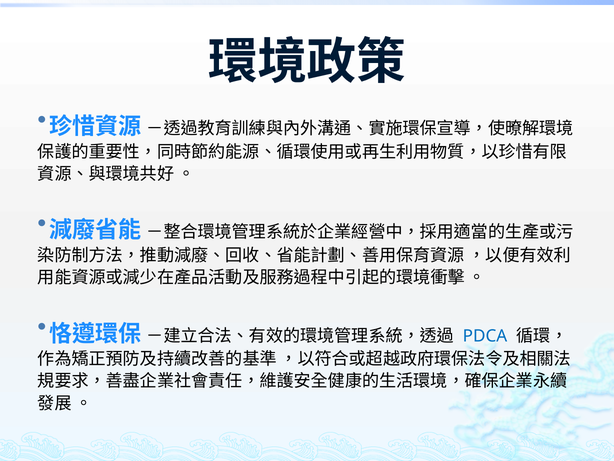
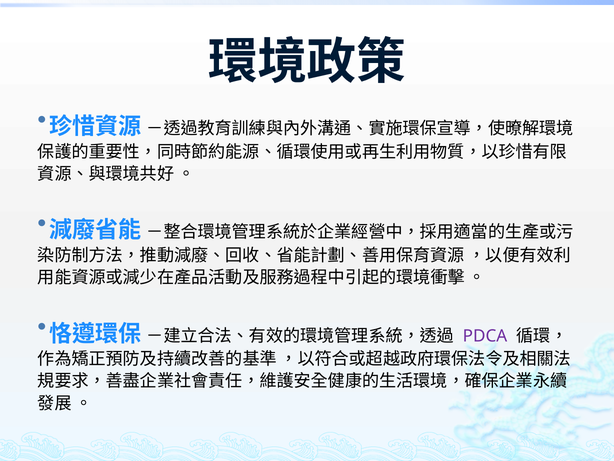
PDCA colour: blue -> purple
